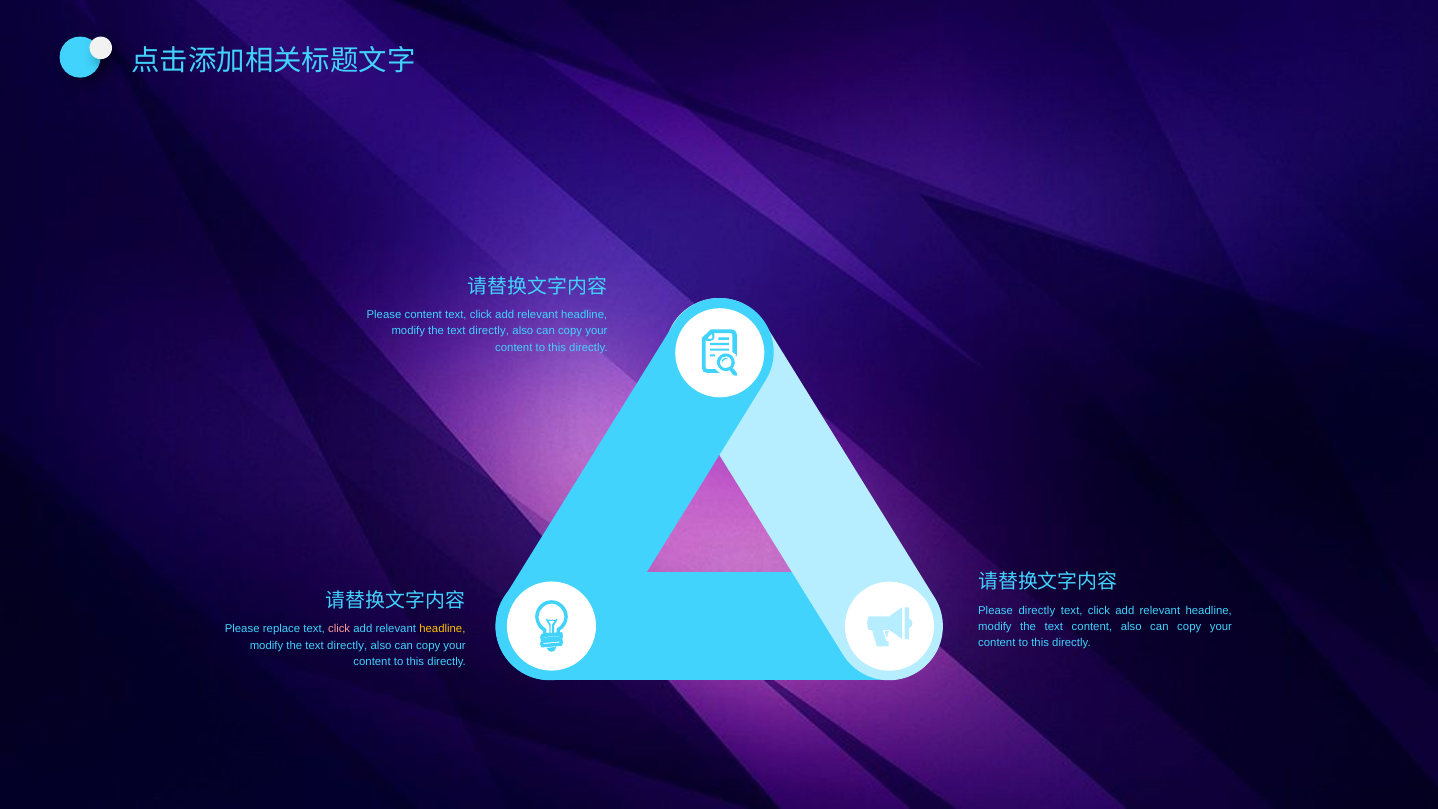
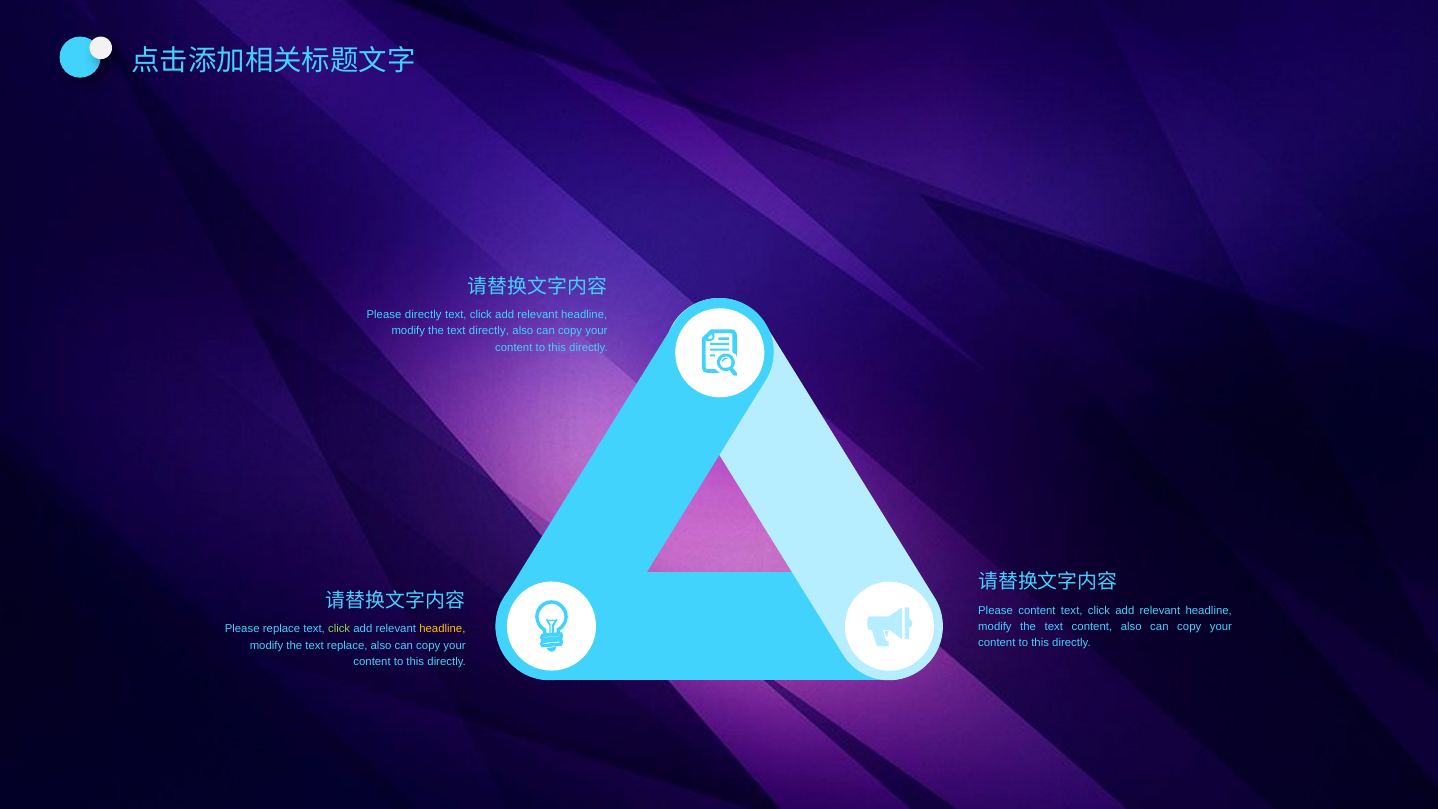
Please content: content -> directly
Please directly: directly -> content
click at (339, 629) colour: pink -> light green
directly at (347, 645): directly -> replace
